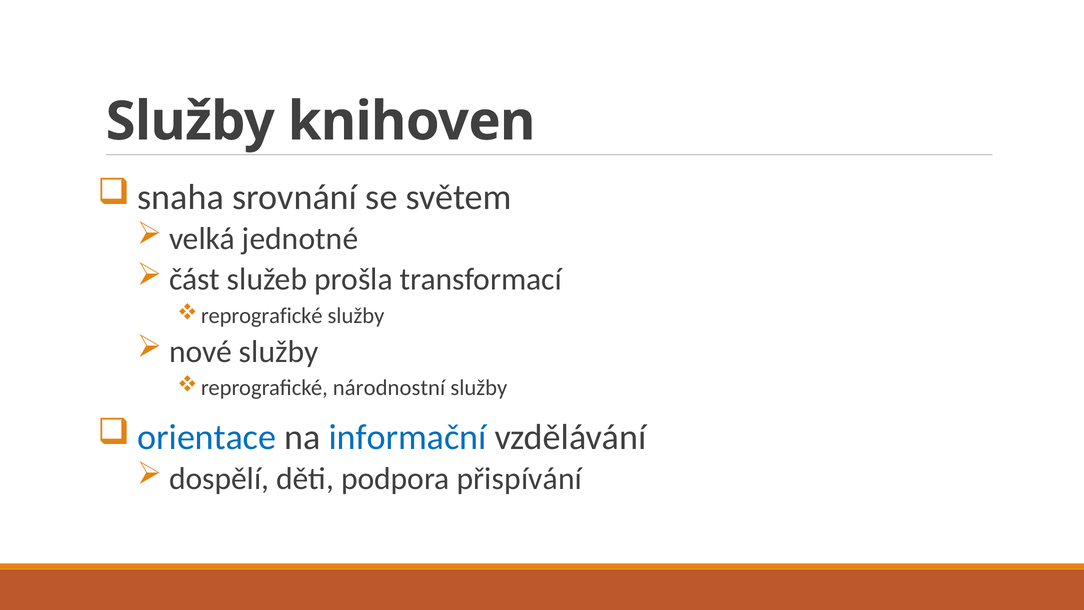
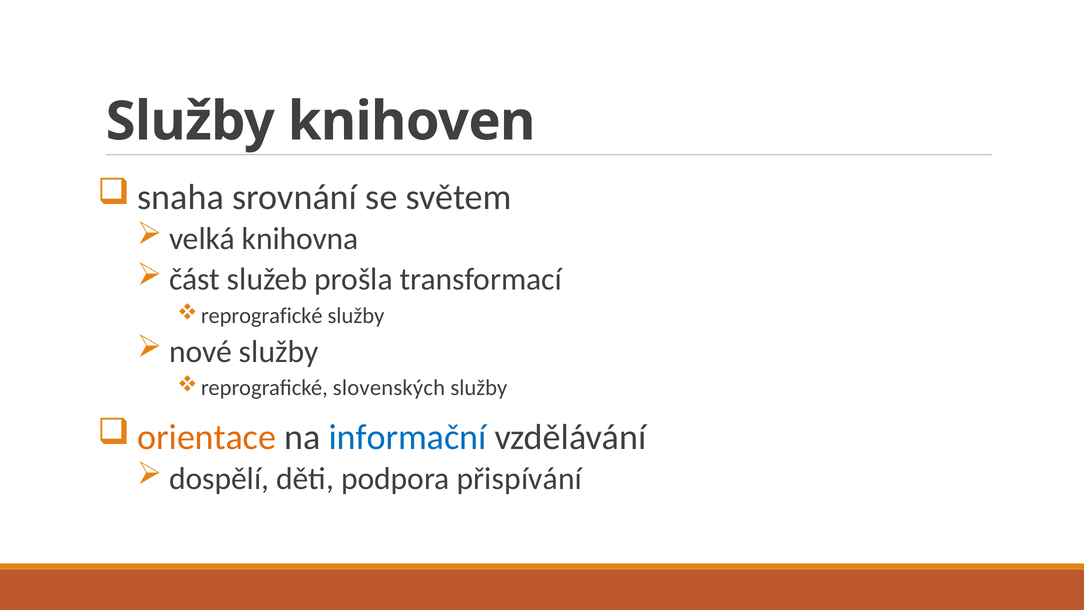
jednotné: jednotné -> knihovna
národnostní: národnostní -> slovenských
orientace colour: blue -> orange
